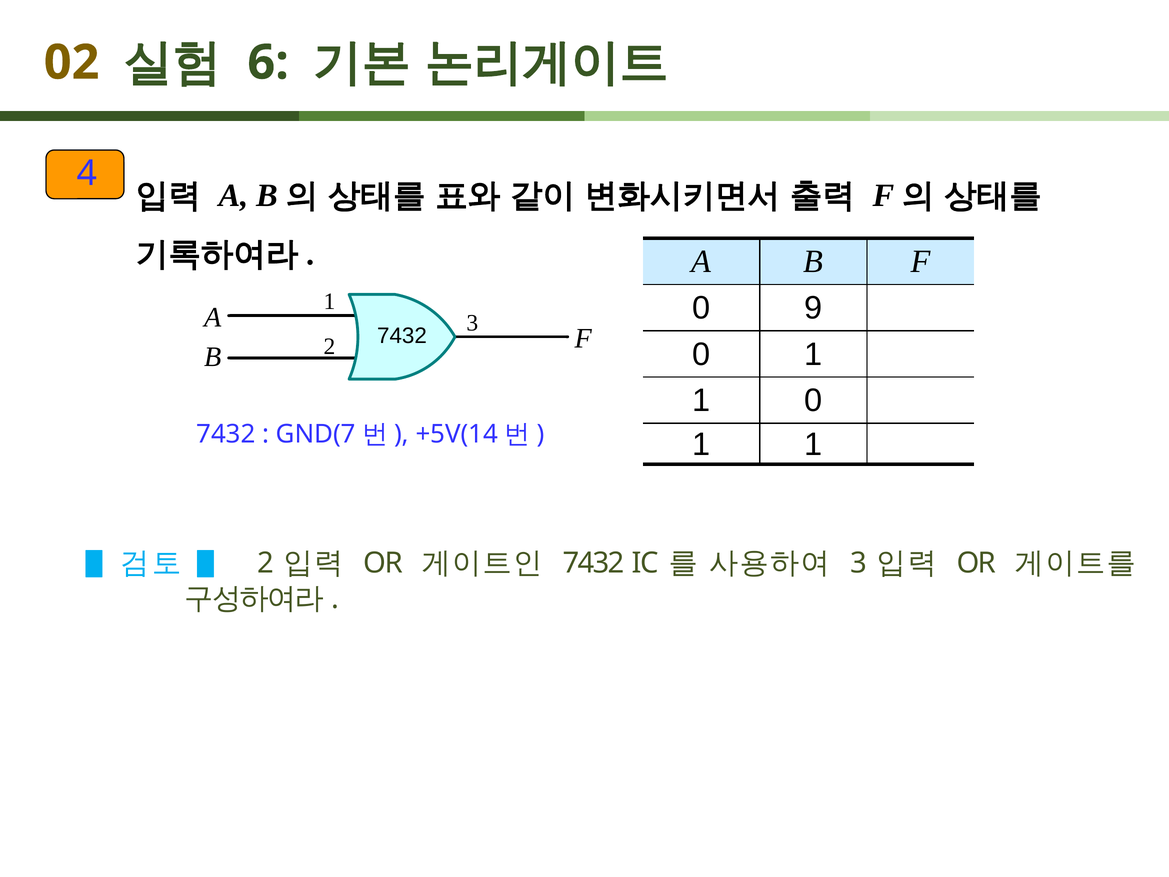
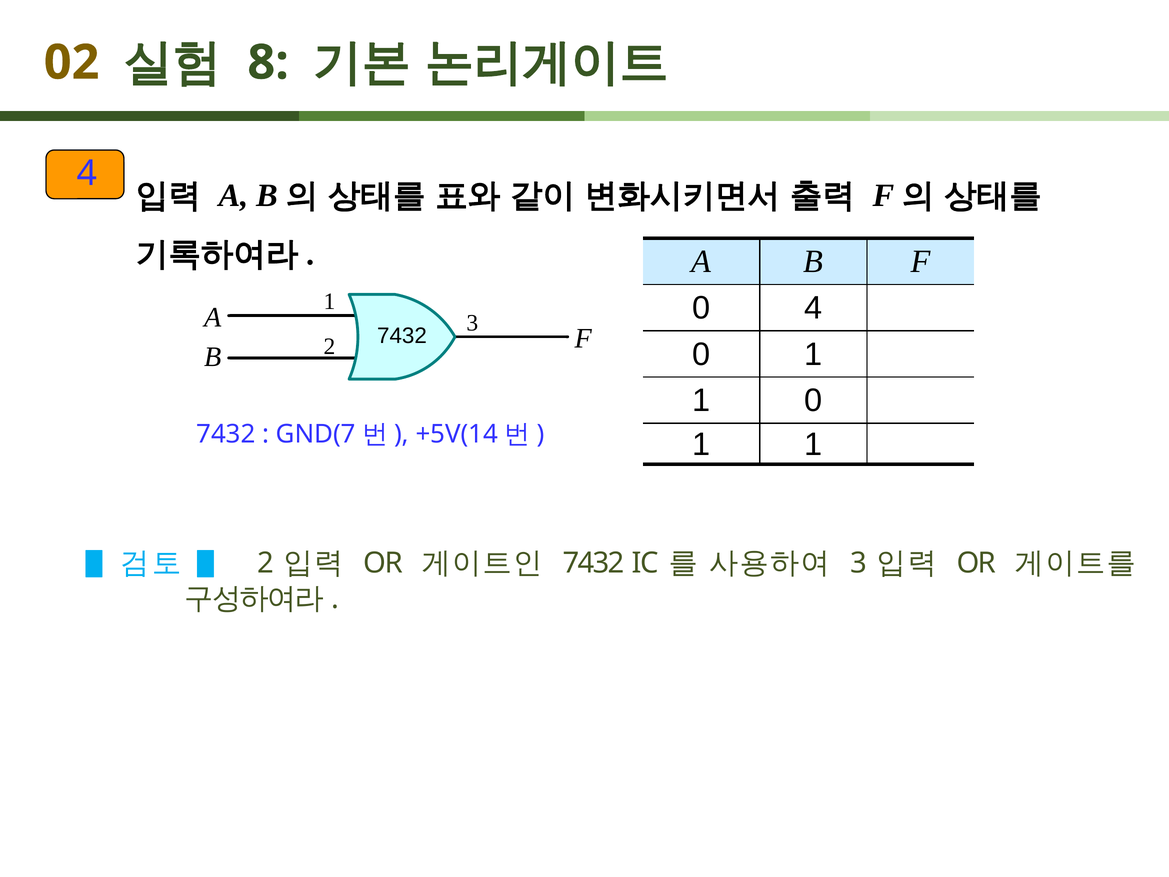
6: 6 -> 8
0 9: 9 -> 4
